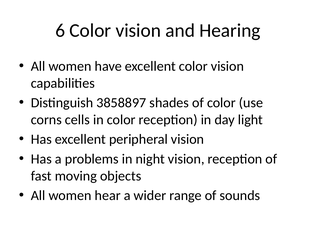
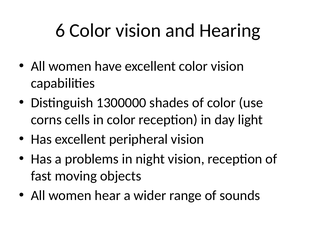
3858897: 3858897 -> 1300000
